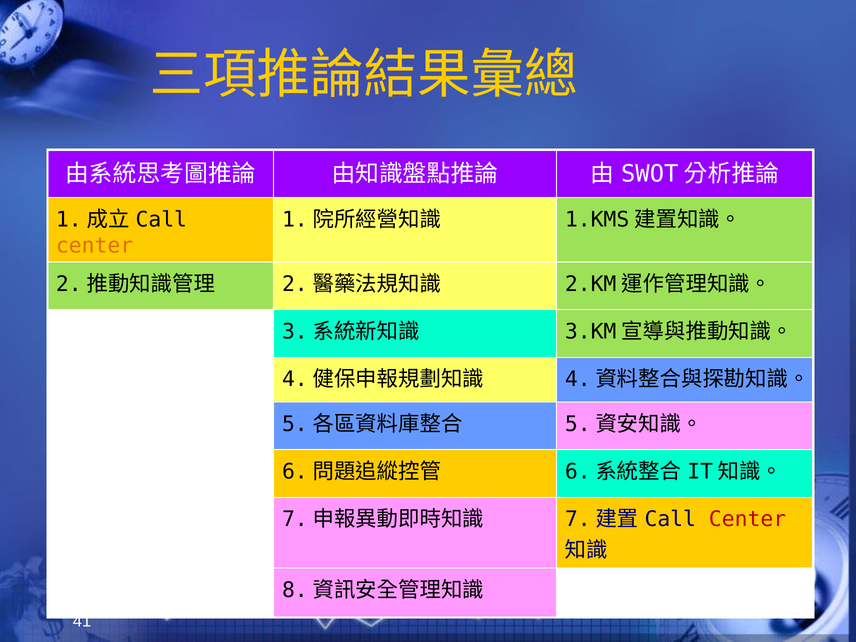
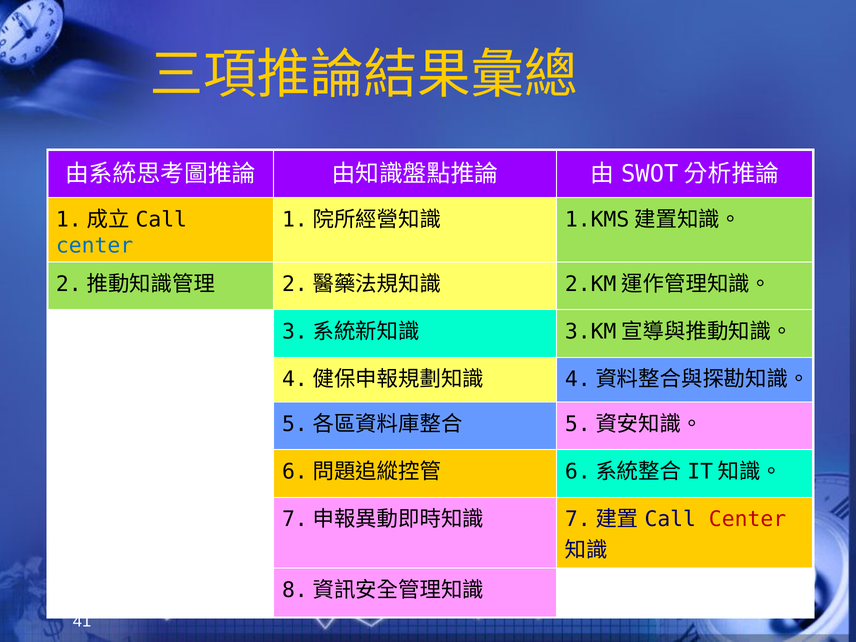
center at (95, 245) colour: orange -> blue
